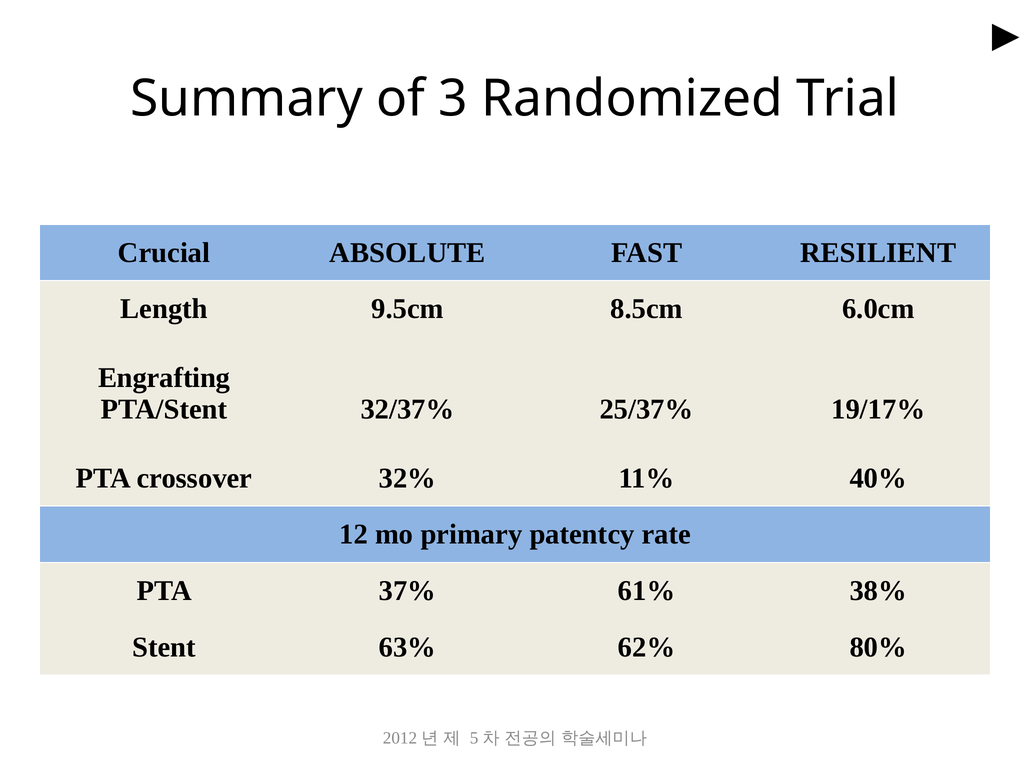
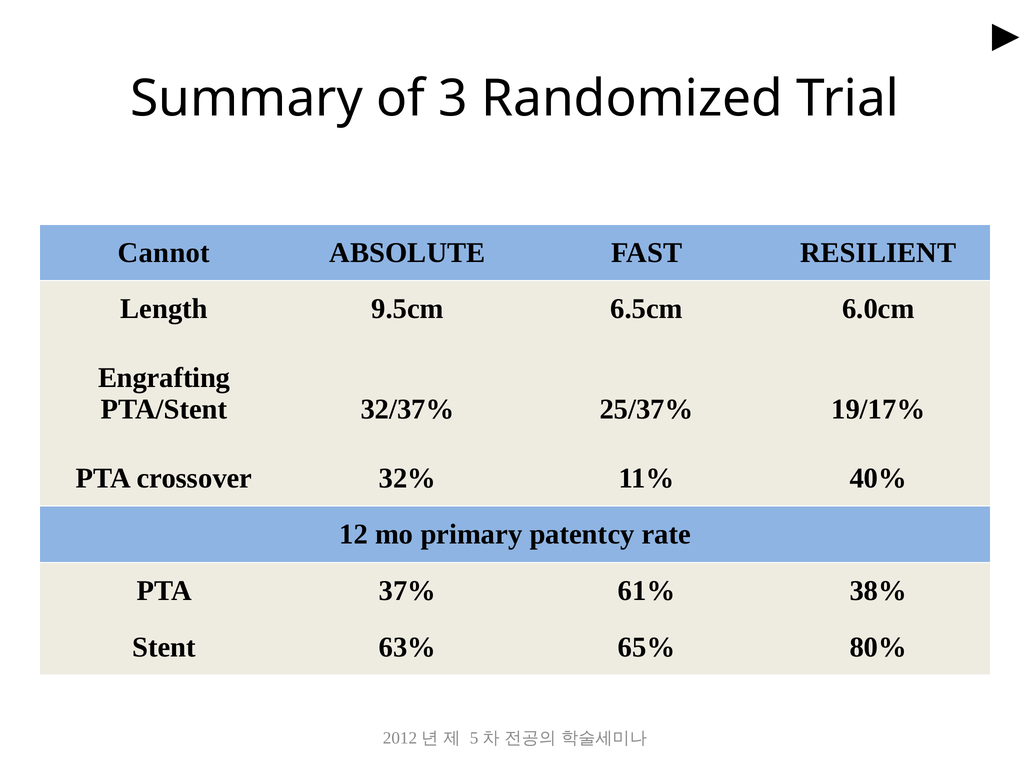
Crucial: Crucial -> Cannot
8.5cm: 8.5cm -> 6.5cm
62%: 62% -> 65%
